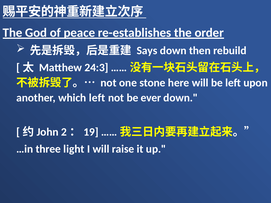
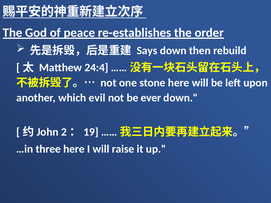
24:3: 24:3 -> 24:4
which left: left -> evil
three light: light -> here
